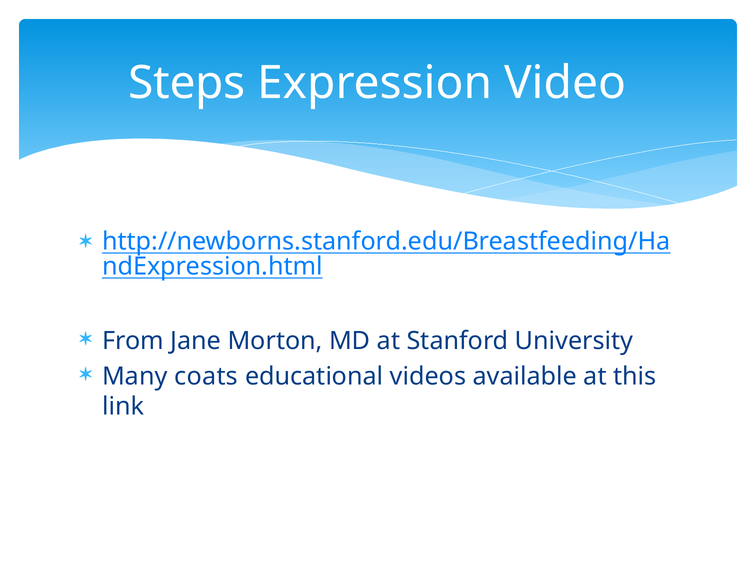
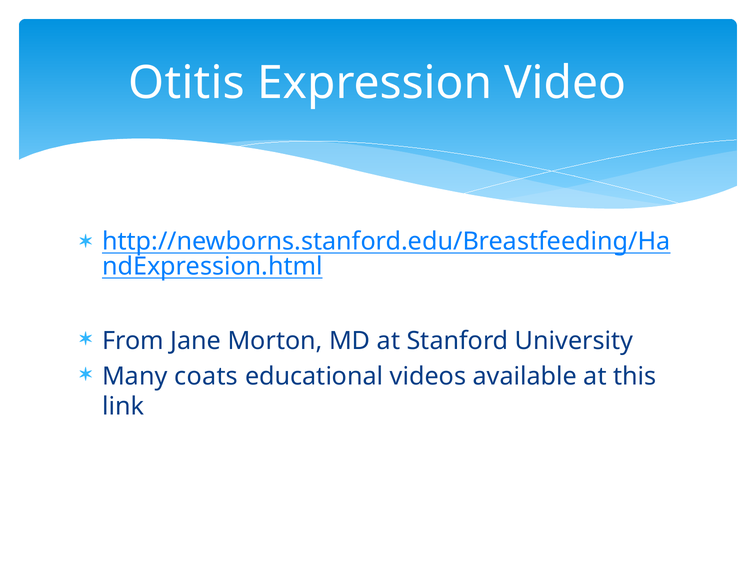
Steps: Steps -> Otitis
